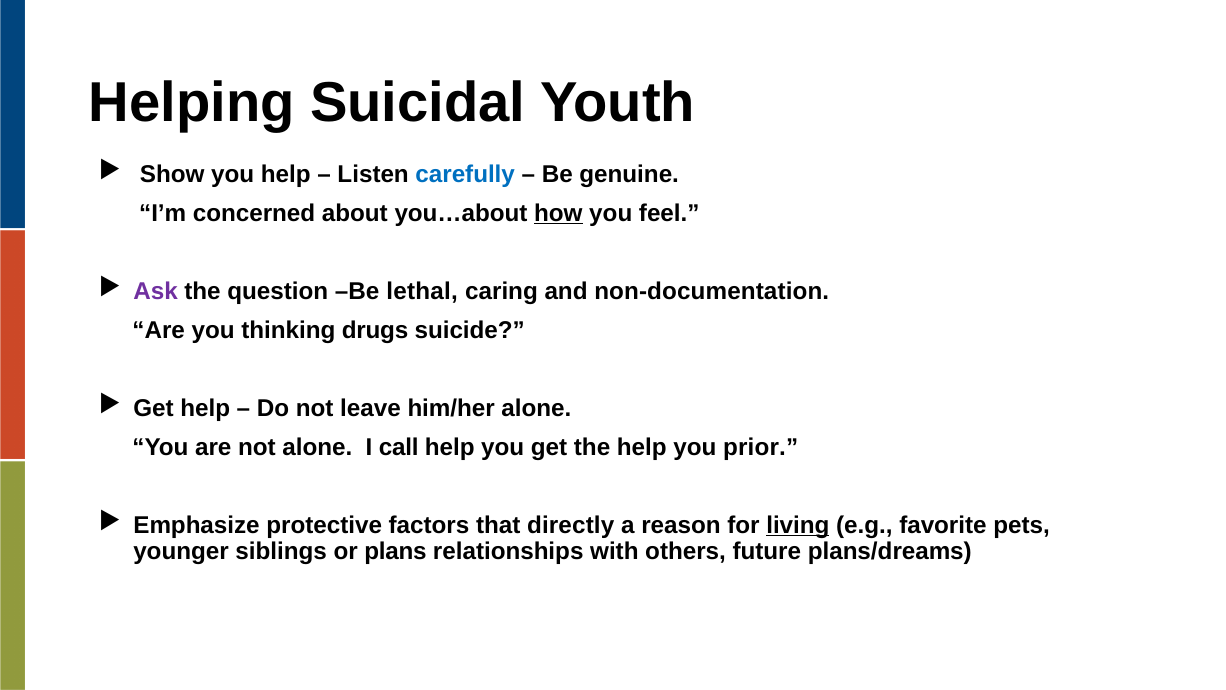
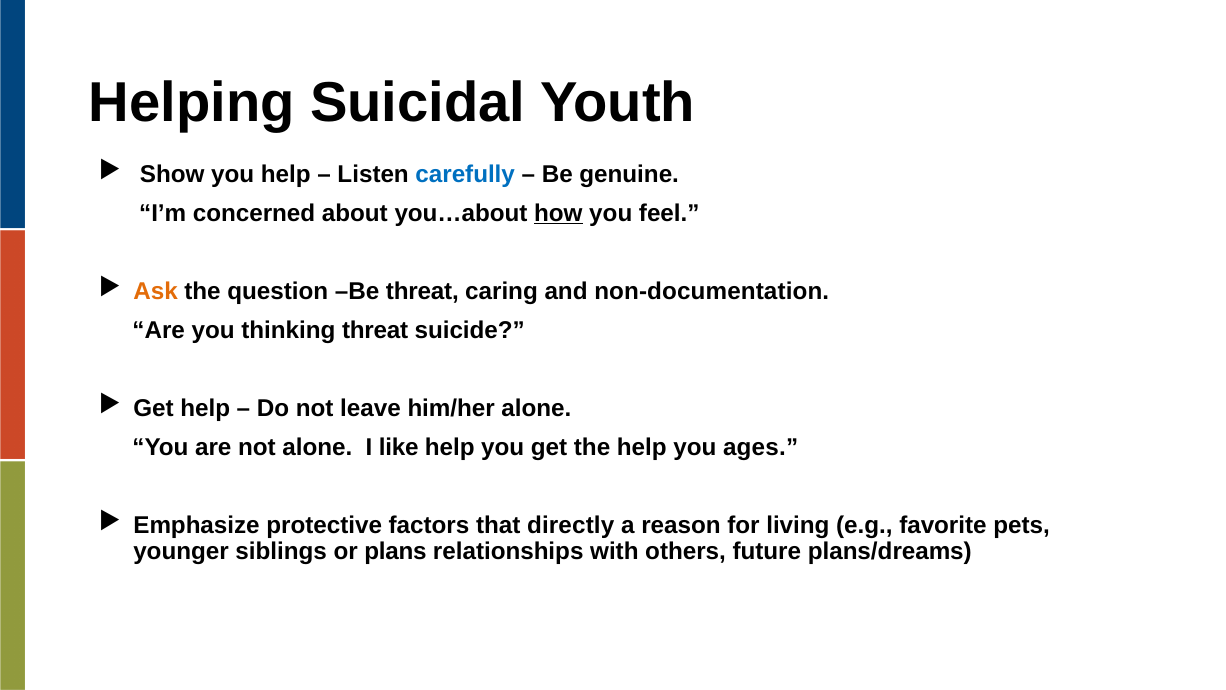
Ask colour: purple -> orange
Be lethal: lethal -> threat
thinking drugs: drugs -> threat
call: call -> like
prior: prior -> ages
living underline: present -> none
